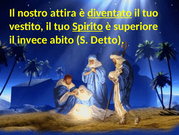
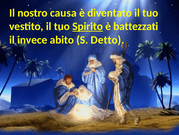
attira: attira -> causa
diventato underline: present -> none
superiore: superiore -> battezzati
